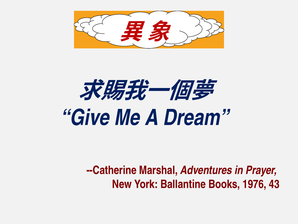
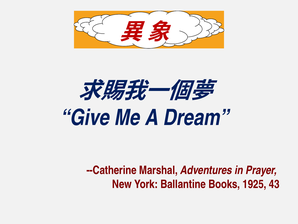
1976: 1976 -> 1925
